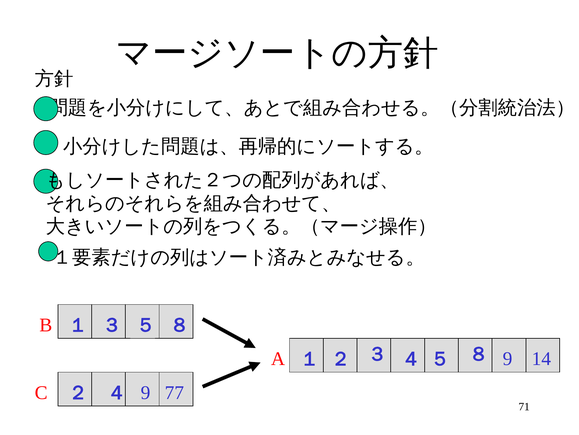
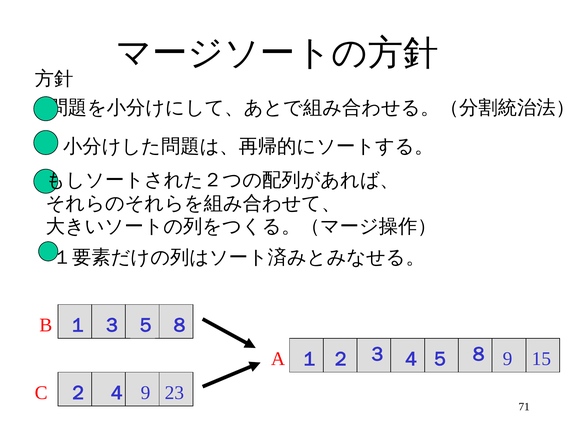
14: 14 -> 15
77: 77 -> 23
